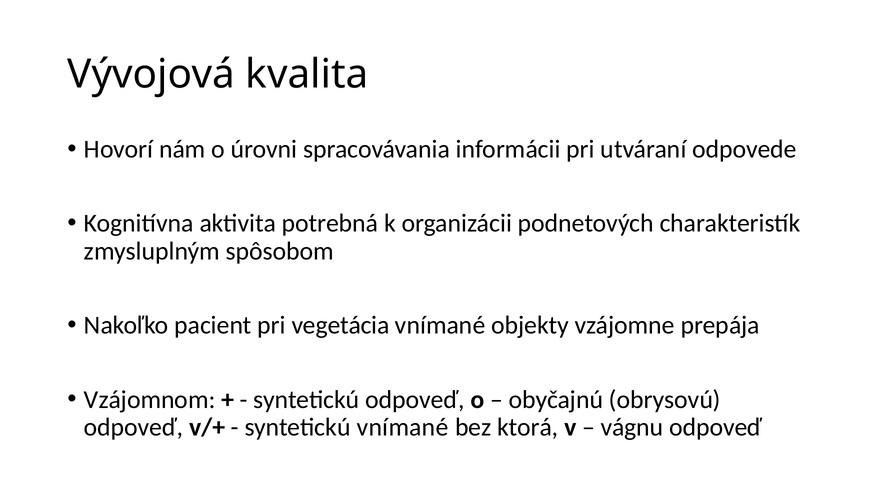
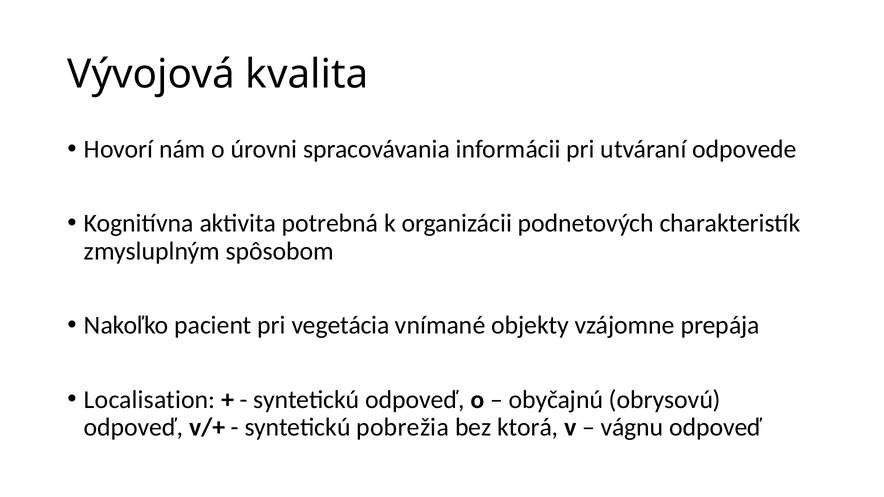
Vzájomnom: Vzájomnom -> Localisation
syntetickú vnímané: vnímané -> pobrežia
